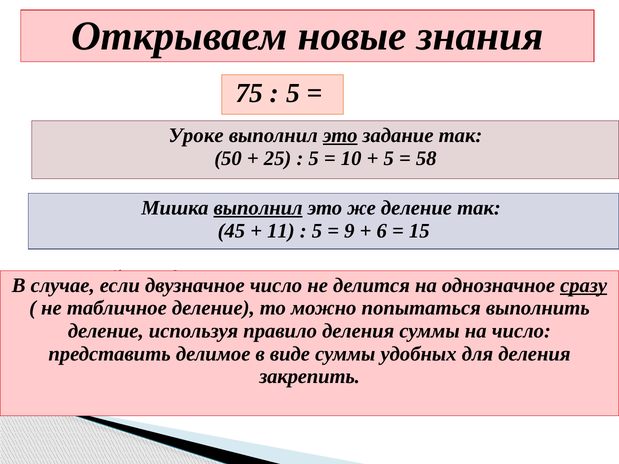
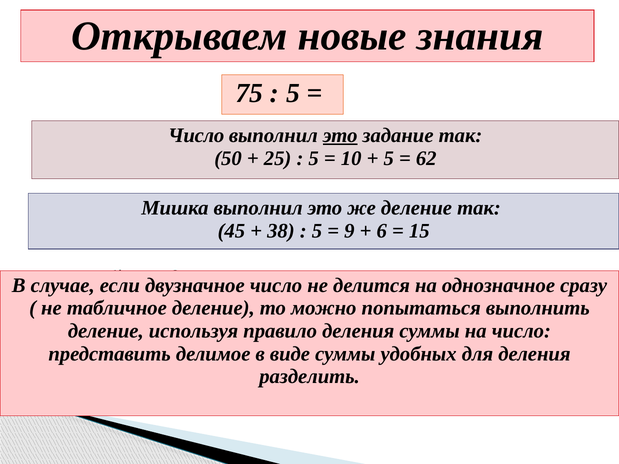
Уроке at (196, 136): Уроке -> Число
58: 58 -> 62
выполнил at (258, 208) underline: present -> none
11: 11 -> 38
сразу underline: present -> none
закрепить: закрепить -> разделить
